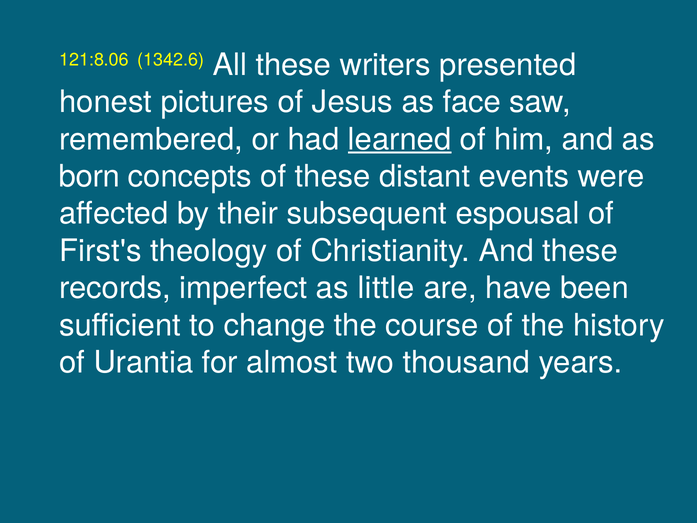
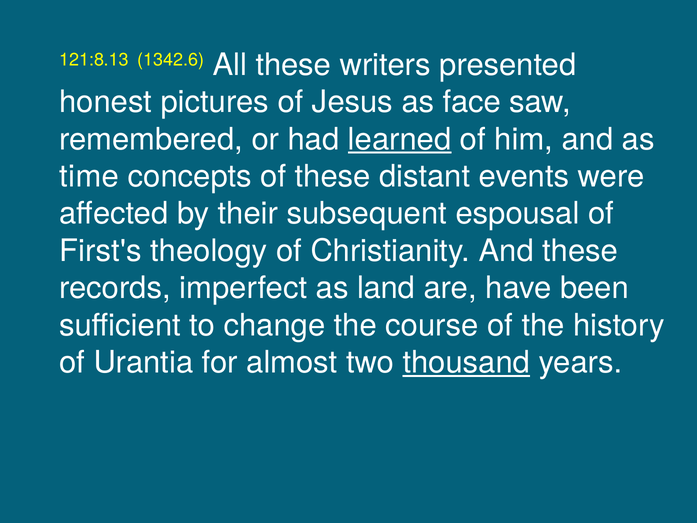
121:8.06: 121:8.06 -> 121:8.13
born: born -> time
little: little -> land
thousand underline: none -> present
